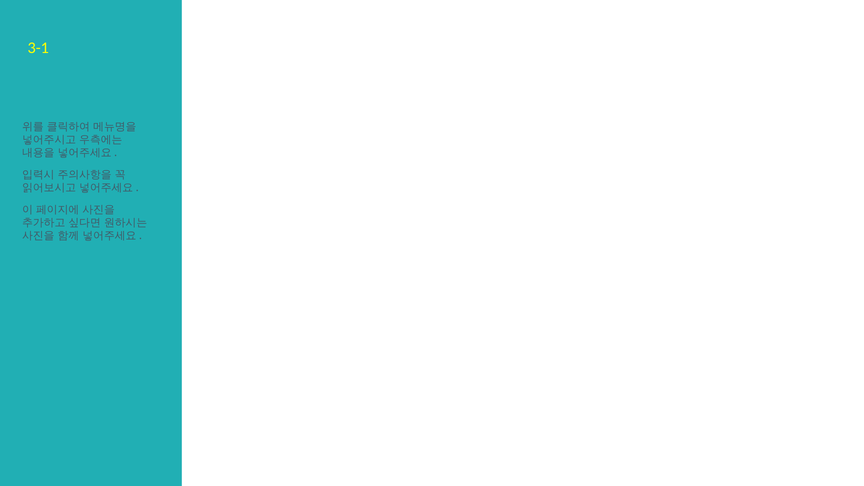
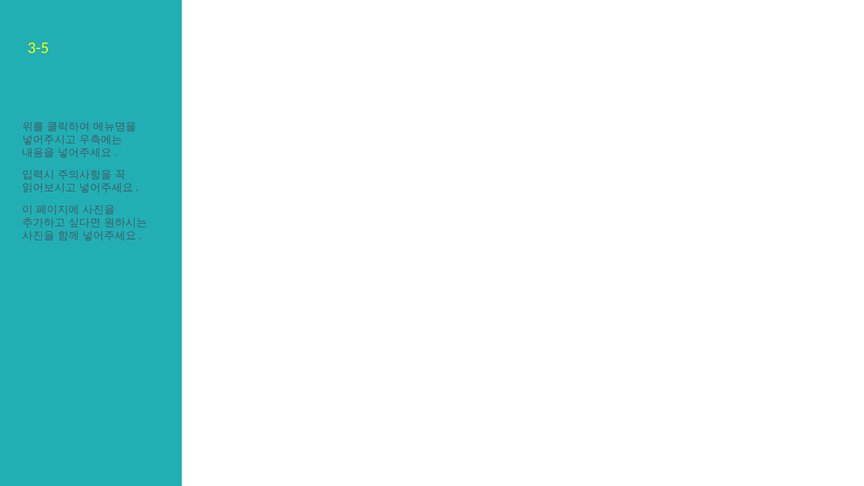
3-1: 3-1 -> 3-5
